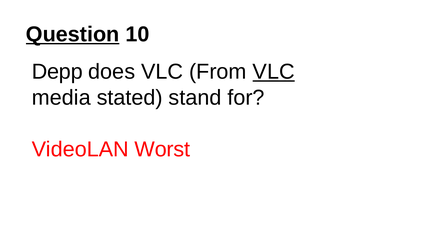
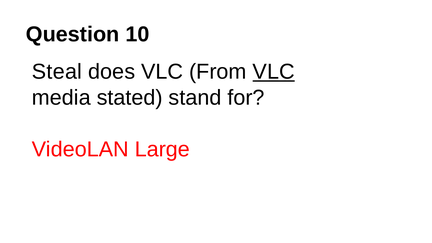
Question underline: present -> none
Depp: Depp -> Steal
Worst: Worst -> Large
